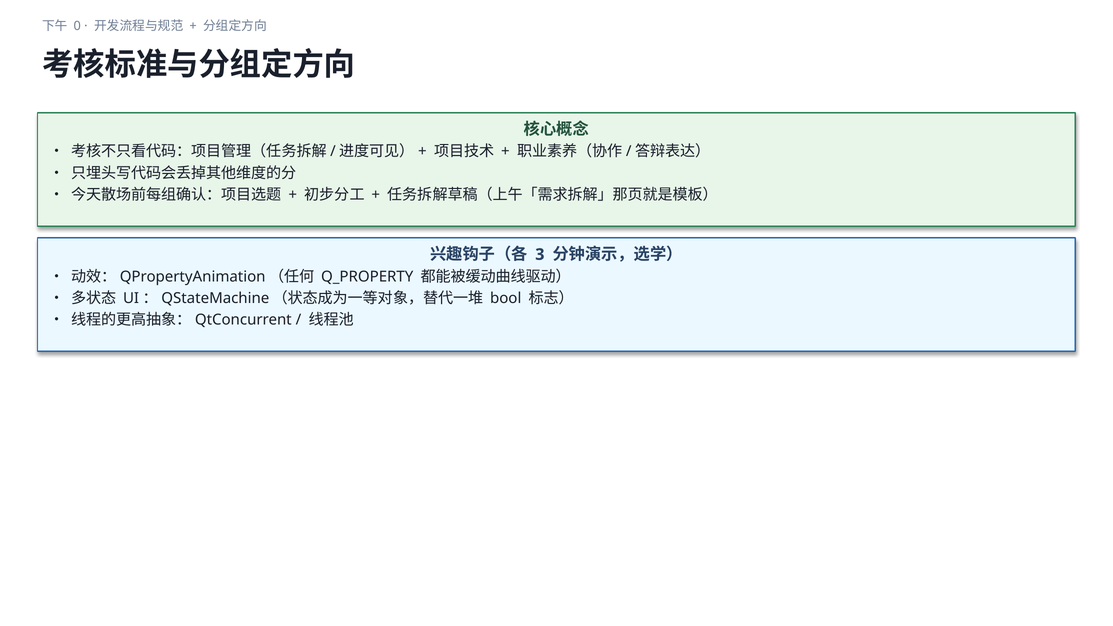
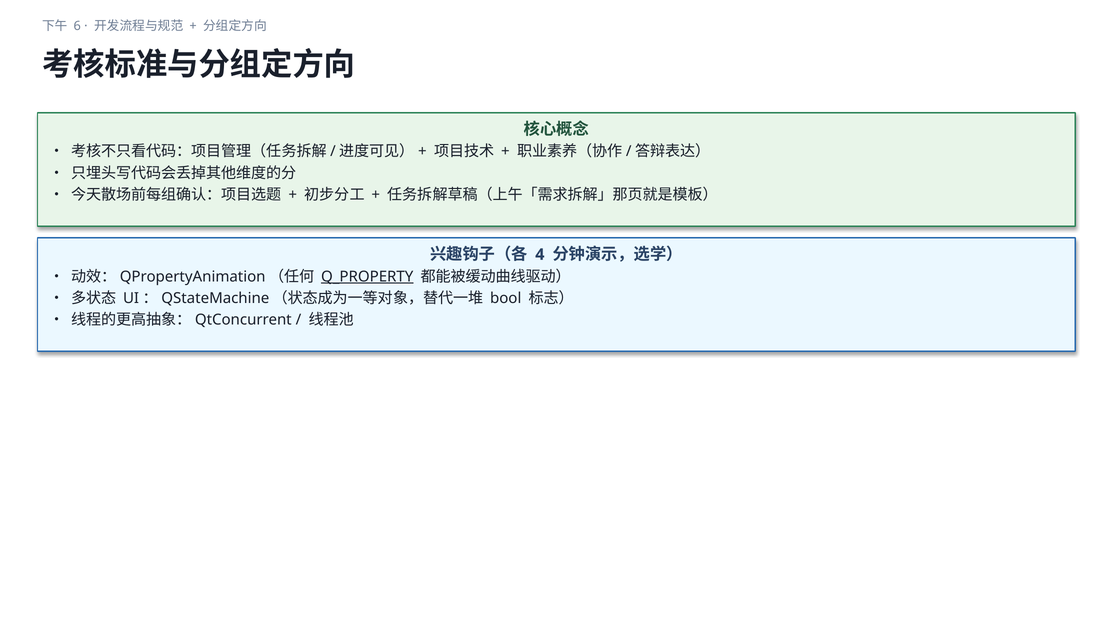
0: 0 -> 6
3: 3 -> 4
Q_PROPERTY underline: none -> present
